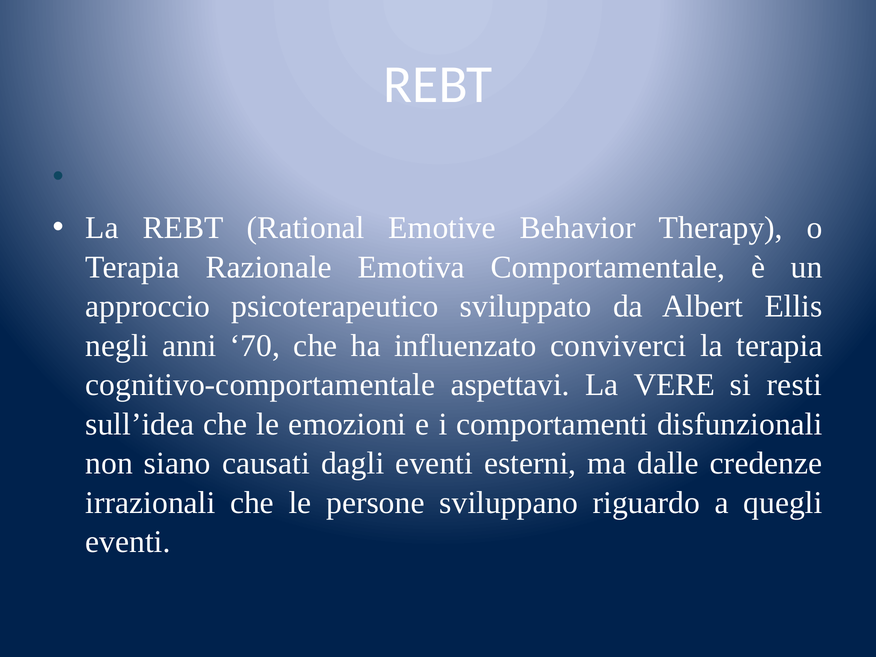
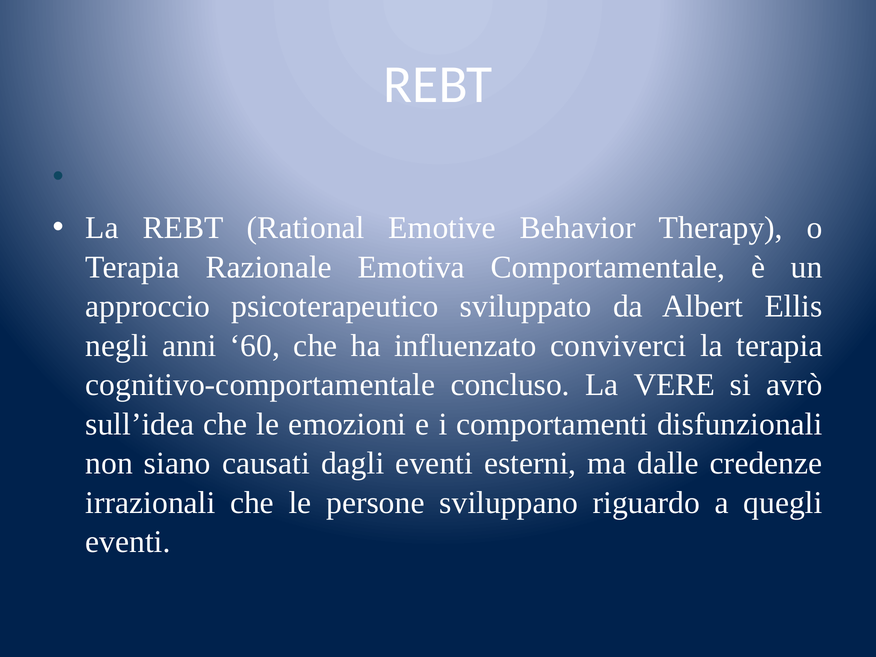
70: 70 -> 60
aspettavi: aspettavi -> concluso
resti: resti -> avrò
